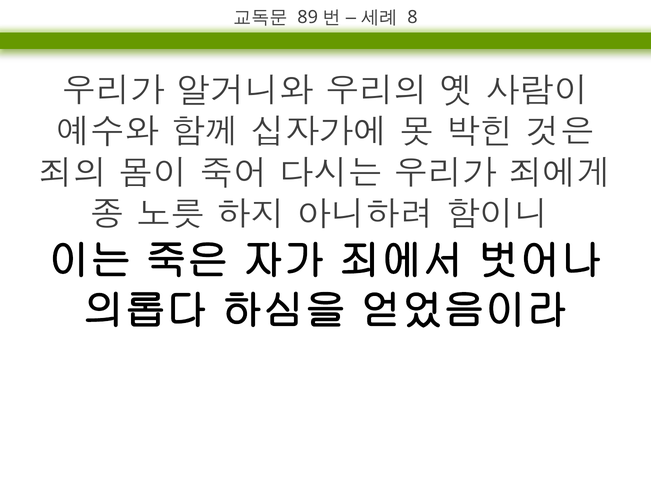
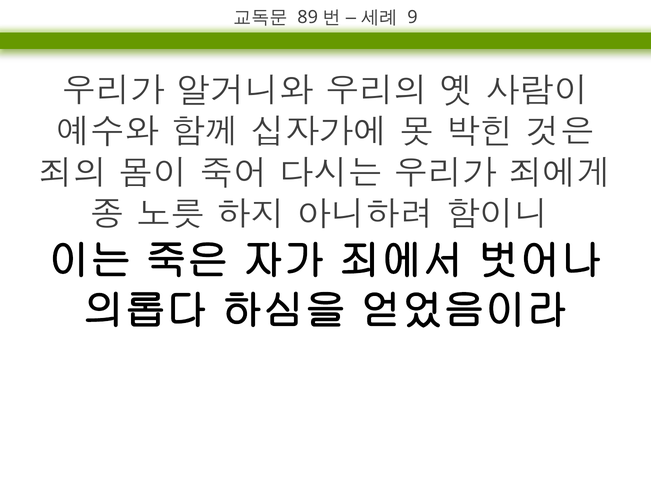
8: 8 -> 9
